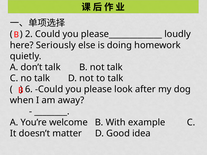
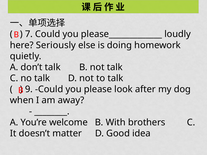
2: 2 -> 7
6: 6 -> 9
example: example -> brothers
